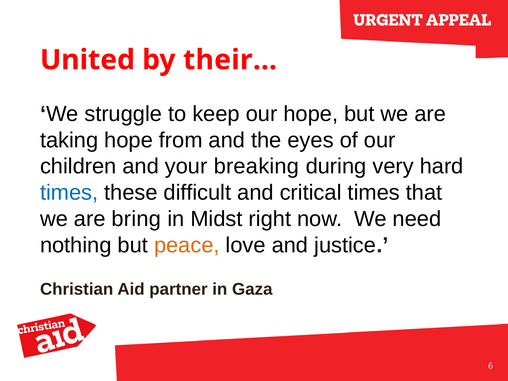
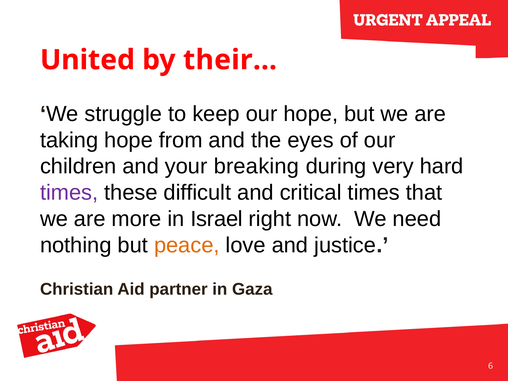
times at (69, 193) colour: blue -> purple
bring: bring -> more
Midst: Midst -> Israel
